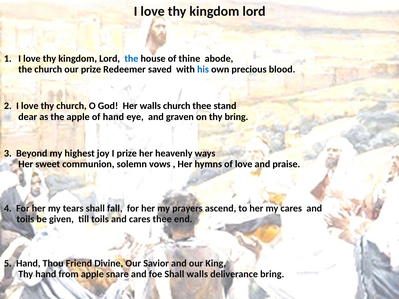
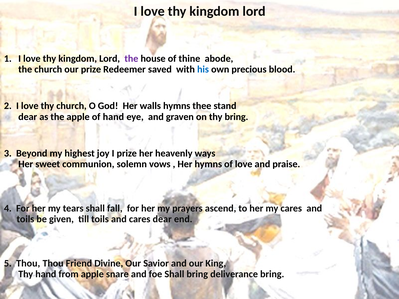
the at (131, 59) colour: blue -> purple
walls church: church -> hymns
cares thee: thee -> dear
5 Hand: Hand -> Thou
Shall walls: walls -> bring
